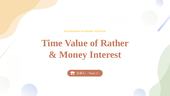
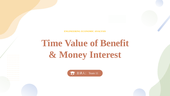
Rather: Rather -> Benefit
